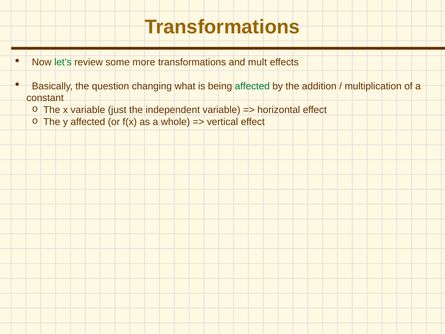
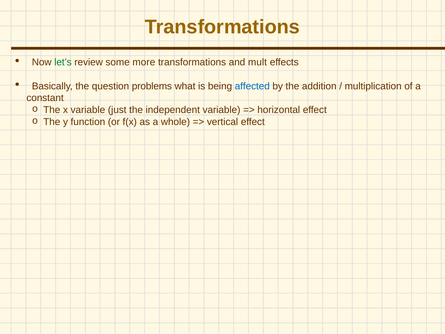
changing: changing -> problems
affected at (252, 86) colour: green -> blue
y affected: affected -> function
